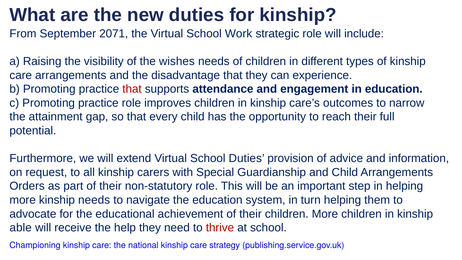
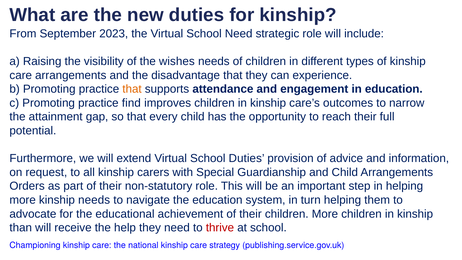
2071: 2071 -> 2023
School Work: Work -> Need
that at (132, 89) colour: red -> orange
practice role: role -> find
able: able -> than
